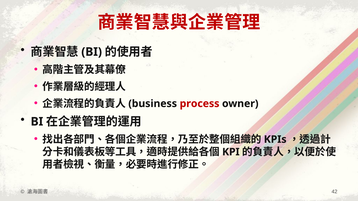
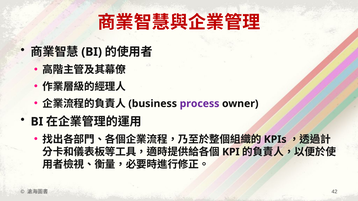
process colour: red -> purple
